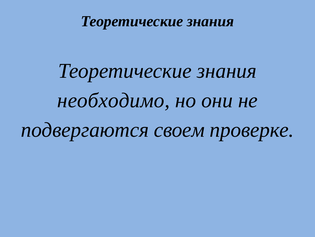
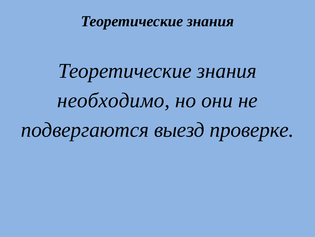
своем: своем -> выезд
